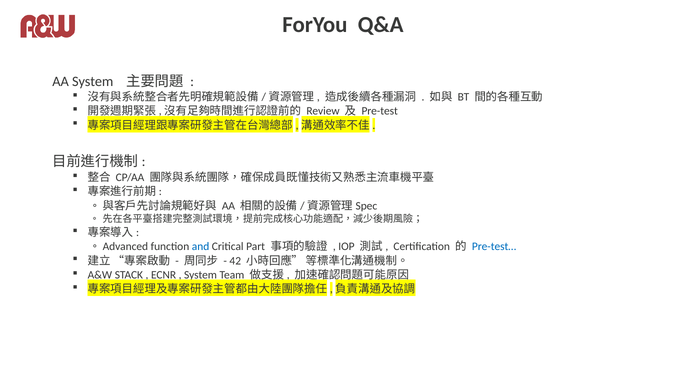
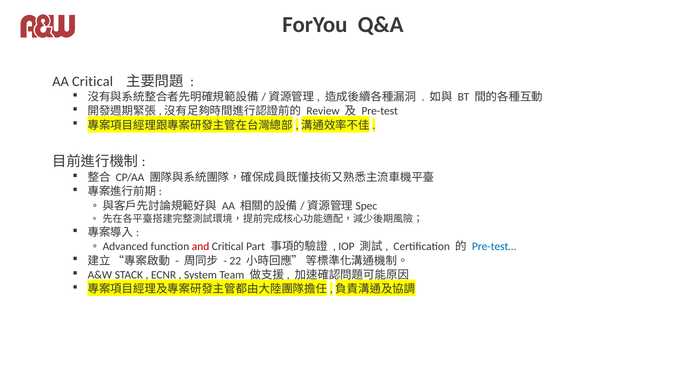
AA System: System -> Critical
and colour: blue -> red
42: 42 -> 22
